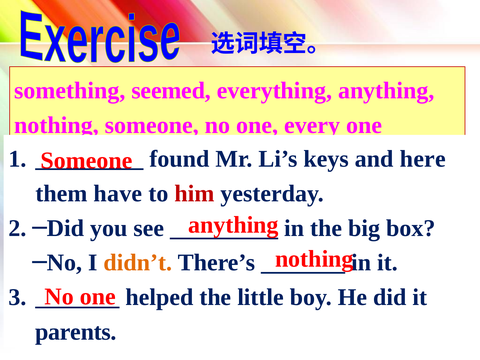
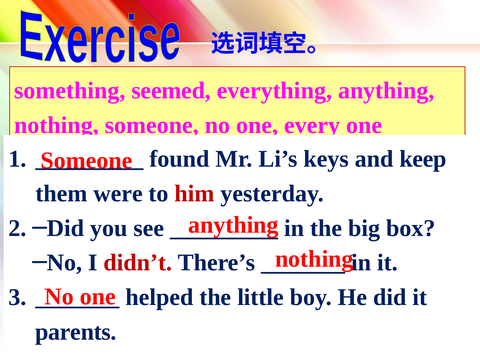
here: here -> keep
have: have -> were
didn’t colour: orange -> red
